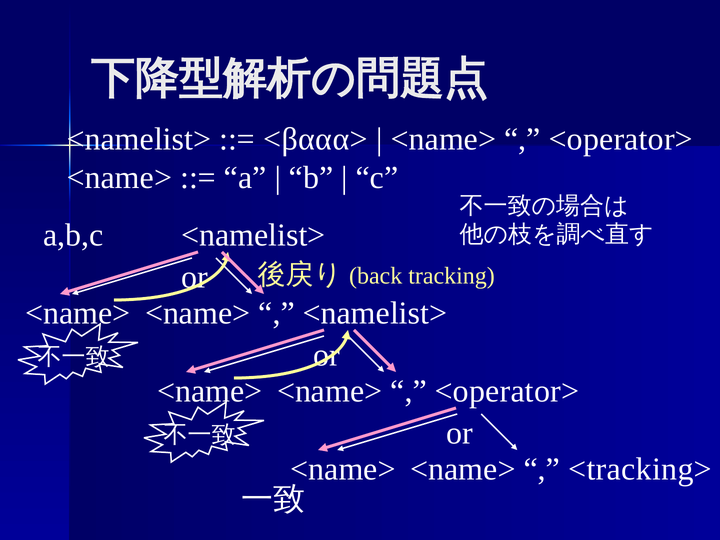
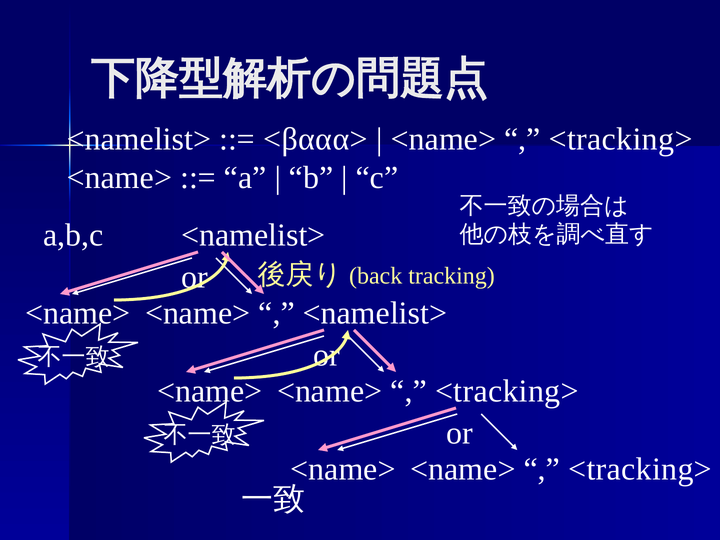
<operator> at (621, 139): <operator> -> <tracking>
<operator> at (507, 391): <operator> -> <tracking>
